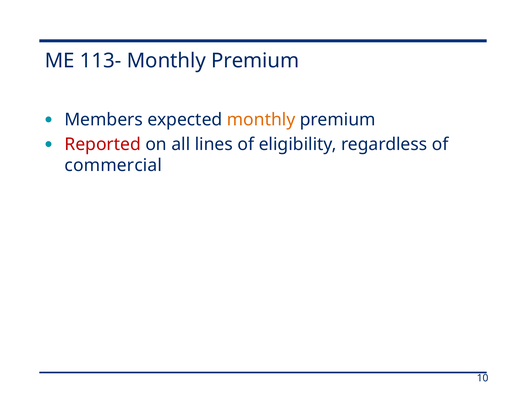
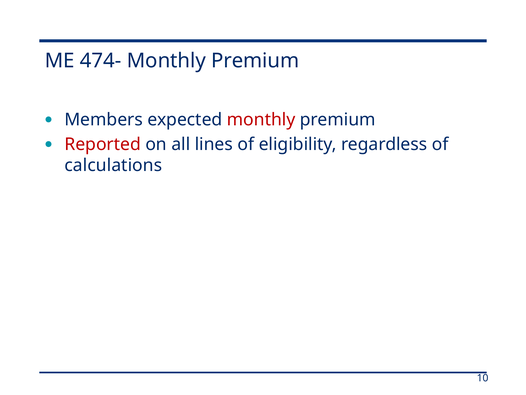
113-: 113- -> 474-
monthly at (261, 120) colour: orange -> red
commercial: commercial -> calculations
